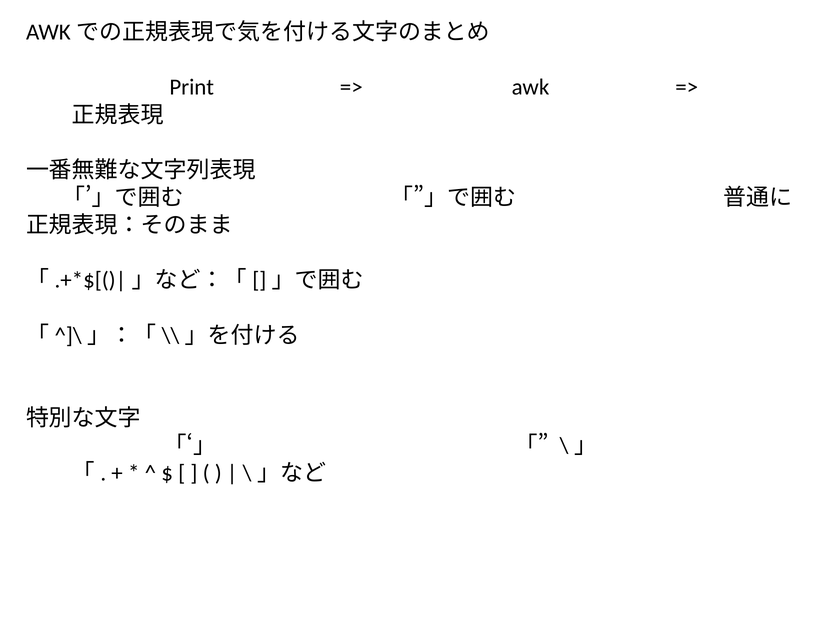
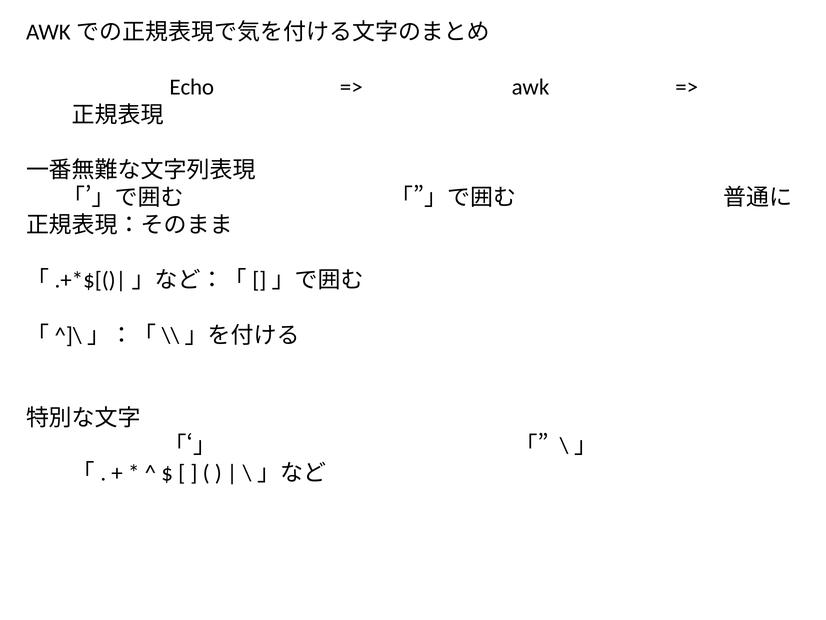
Print: Print -> Echo
